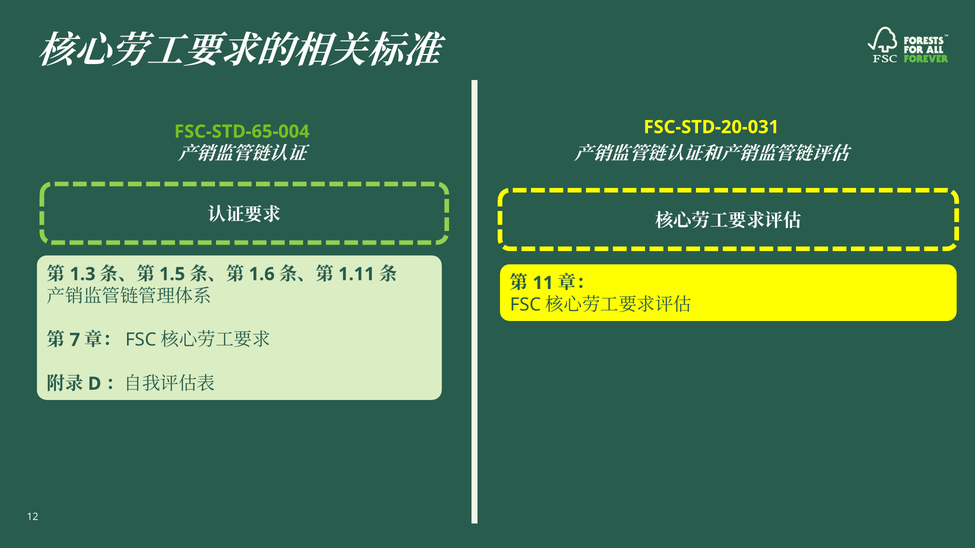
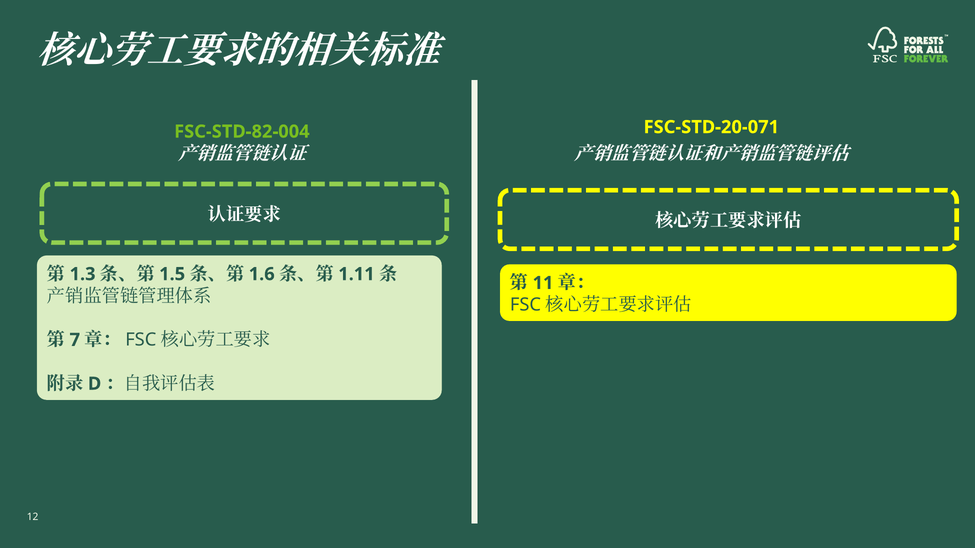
FSC-STD-20-031: FSC-STD-20-031 -> FSC-STD-20-071
FSC-STD-65-004: FSC-STD-65-004 -> FSC-STD-82-004
